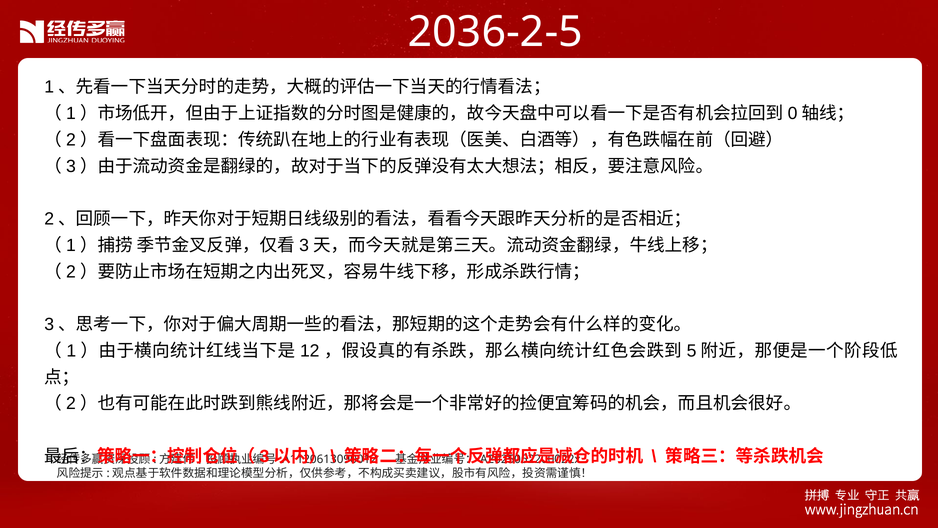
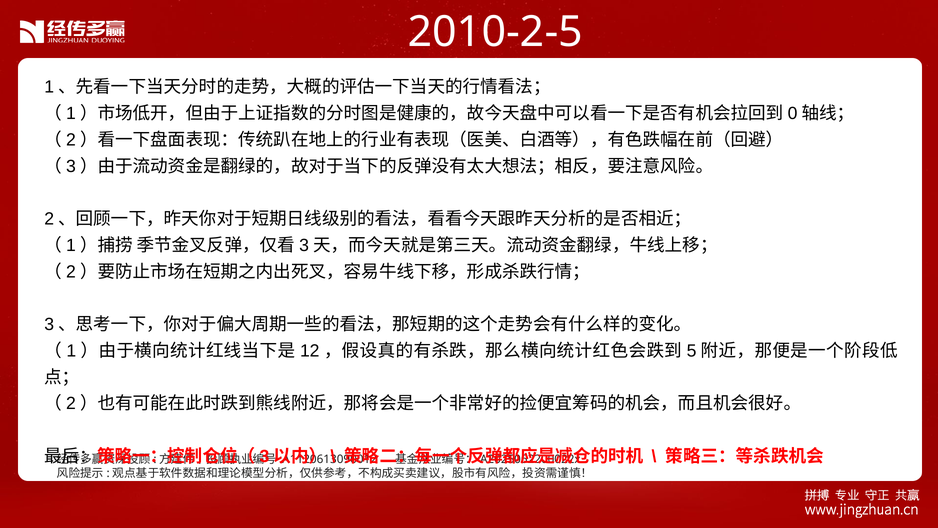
2036-2-5: 2036-2-5 -> 2010-2-5
